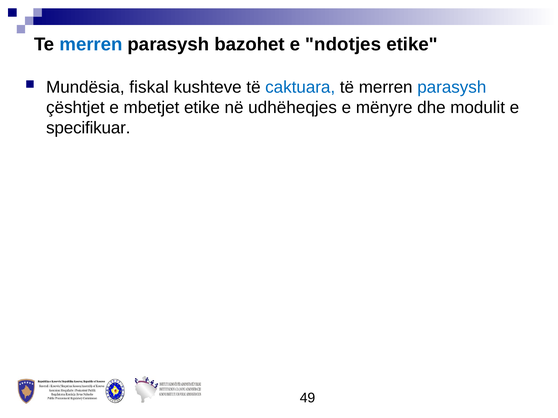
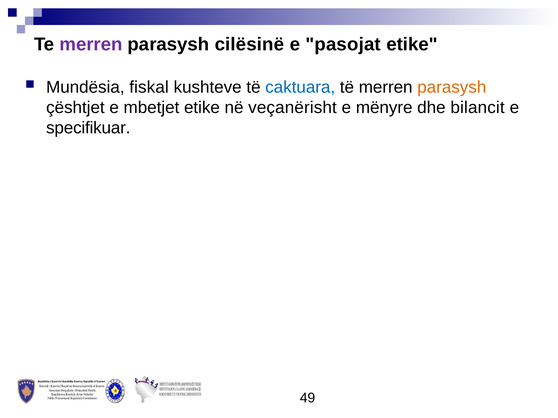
merren at (91, 44) colour: blue -> purple
bazohet: bazohet -> cilësinë
ndotjes: ndotjes -> pasojat
parasysh at (452, 87) colour: blue -> orange
udhëheqjes: udhëheqjes -> veçanërisht
modulit: modulit -> bilancit
